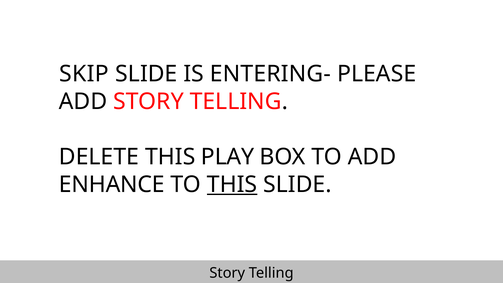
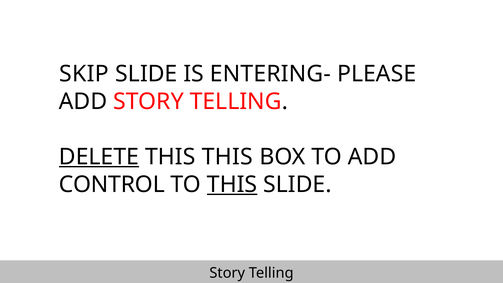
DELETE underline: none -> present
THIS PLAY: PLAY -> THIS
ENHANCE: ENHANCE -> CONTROL
